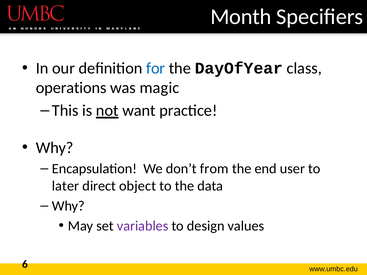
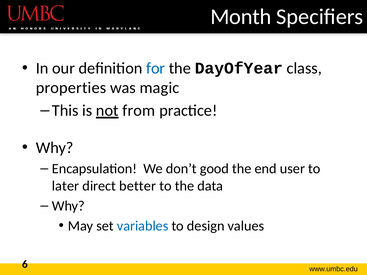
operations: operations -> properties
want: want -> from
from: from -> good
object: object -> better
variables colour: purple -> blue
